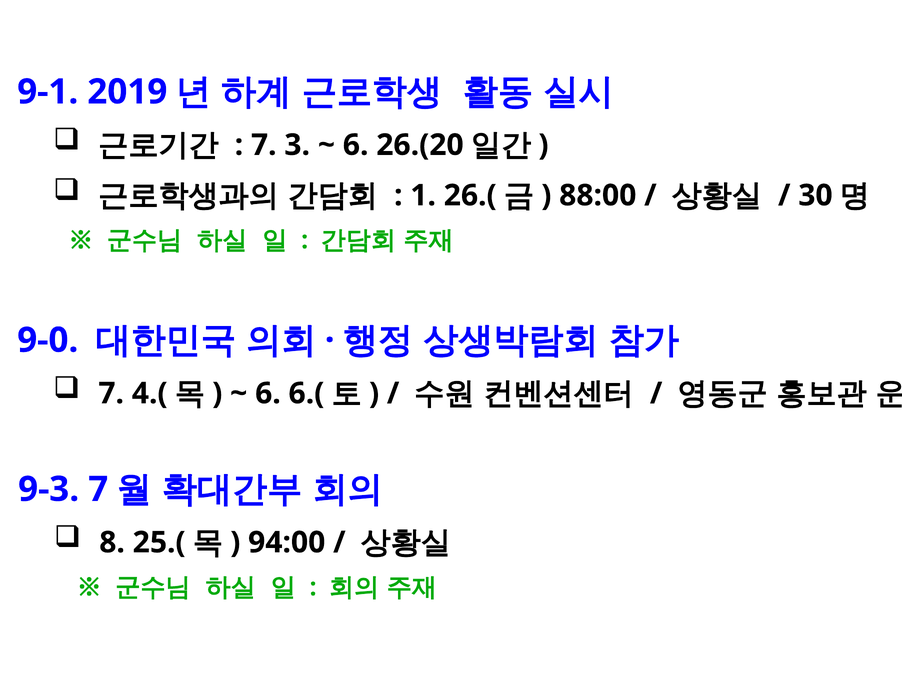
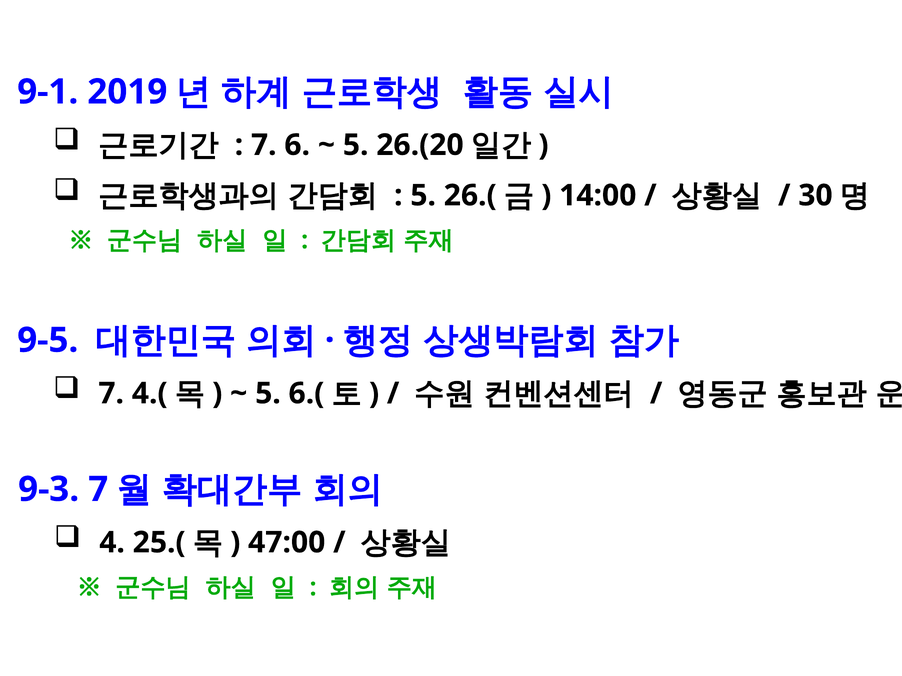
3: 3 -> 6
6 at (356, 145): 6 -> 5
1 at (423, 196): 1 -> 5
88:00: 88:00 -> 14:00
9-0: 9-0 -> 9-5
6 at (268, 394): 6 -> 5
8: 8 -> 4
94:00: 94:00 -> 47:00
